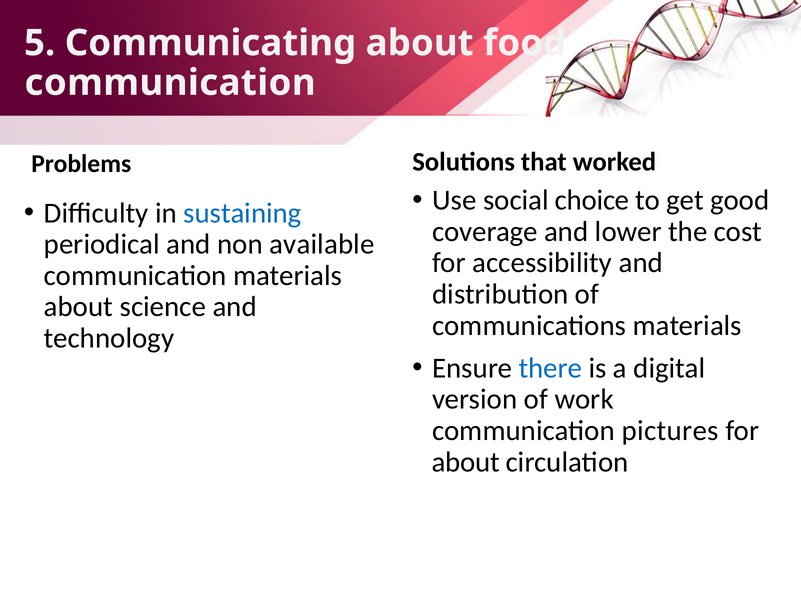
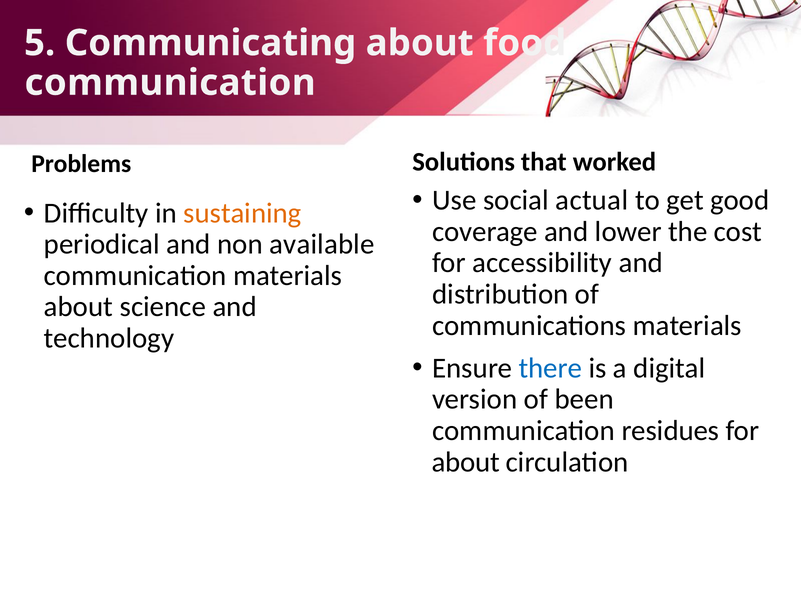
choice: choice -> actual
sustaining colour: blue -> orange
work: work -> been
pictures: pictures -> residues
